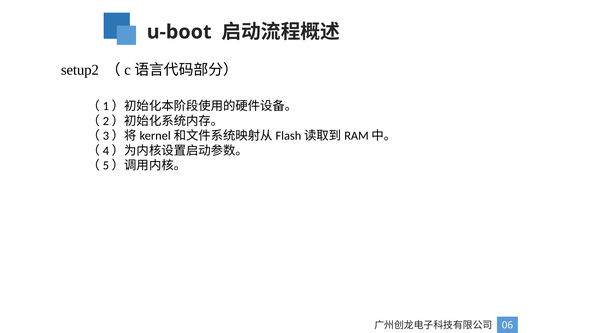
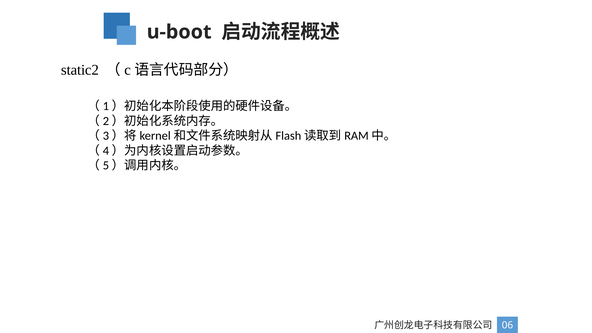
setup2: setup2 -> static2
